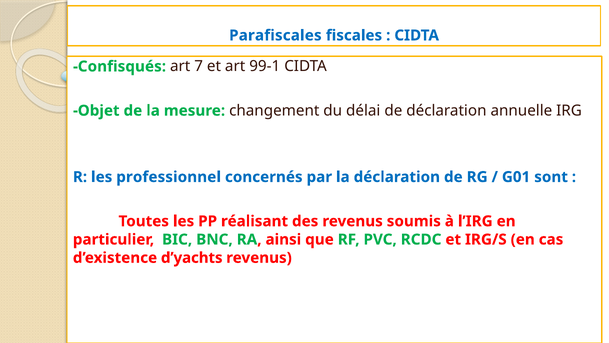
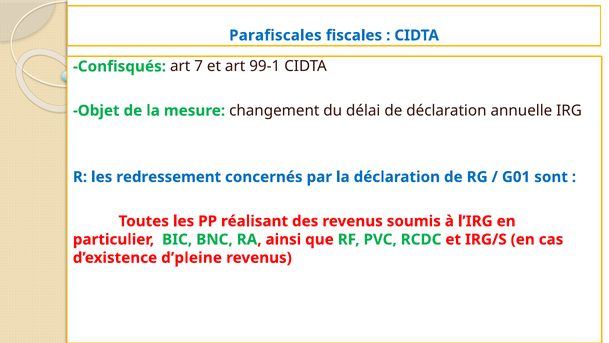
professionnel: professionnel -> redressement
d’yachts: d’yachts -> d’pleine
